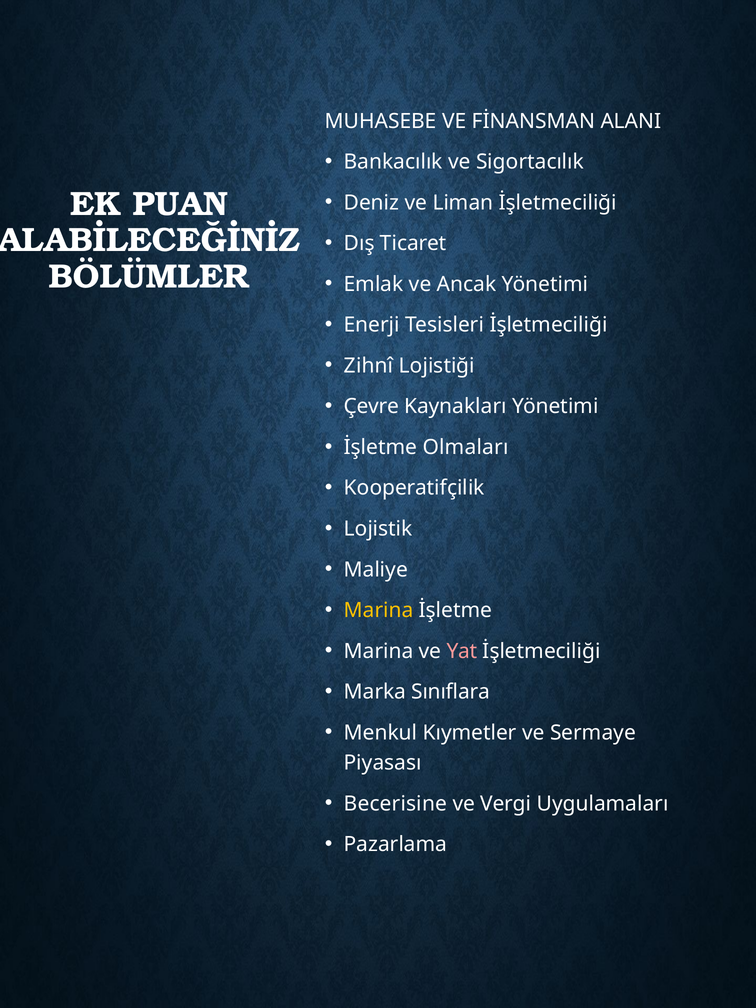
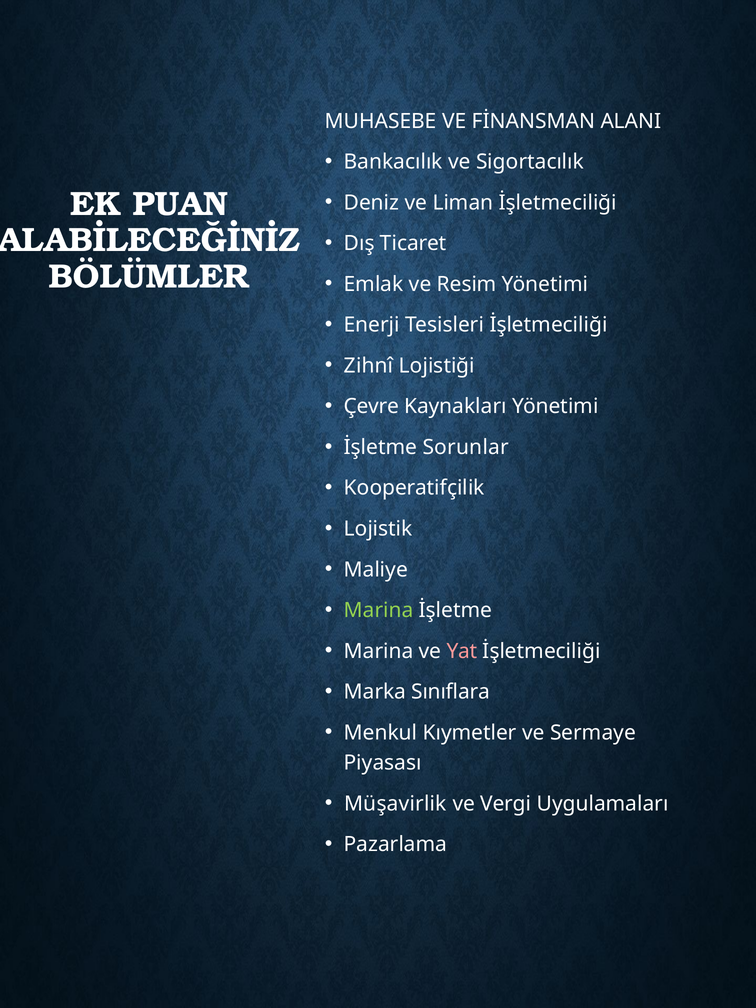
Ancak: Ancak -> Resim
Olmaları: Olmaları -> Sorunlar
Marina at (379, 610) colour: yellow -> light green
Becerisine: Becerisine -> Müşavirlik
